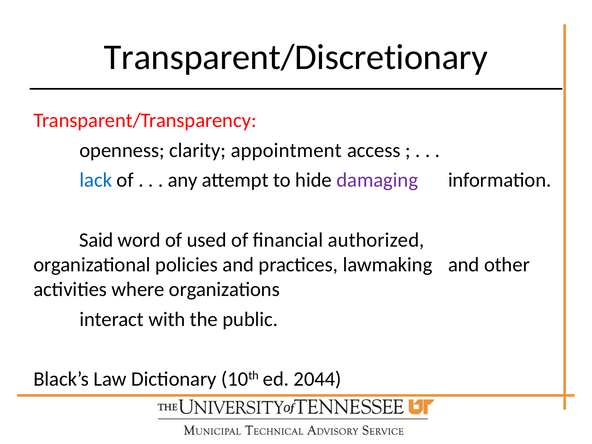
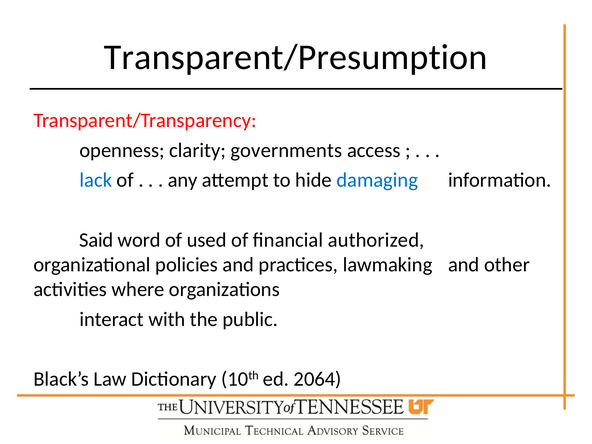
Transparent/Discretionary: Transparent/Discretionary -> Transparent/Presumption
appointment: appointment -> governments
damaging colour: purple -> blue
2044: 2044 -> 2064
